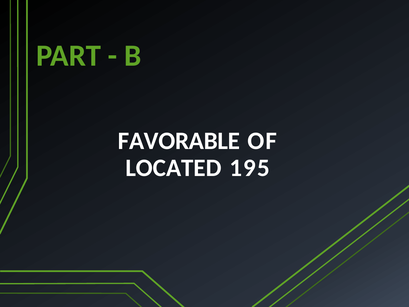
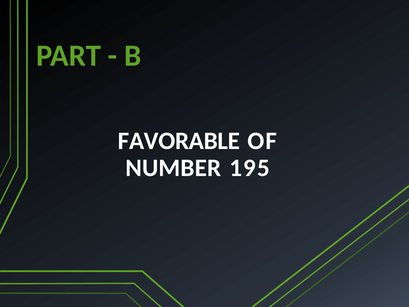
LOCATED: LOCATED -> NUMBER
